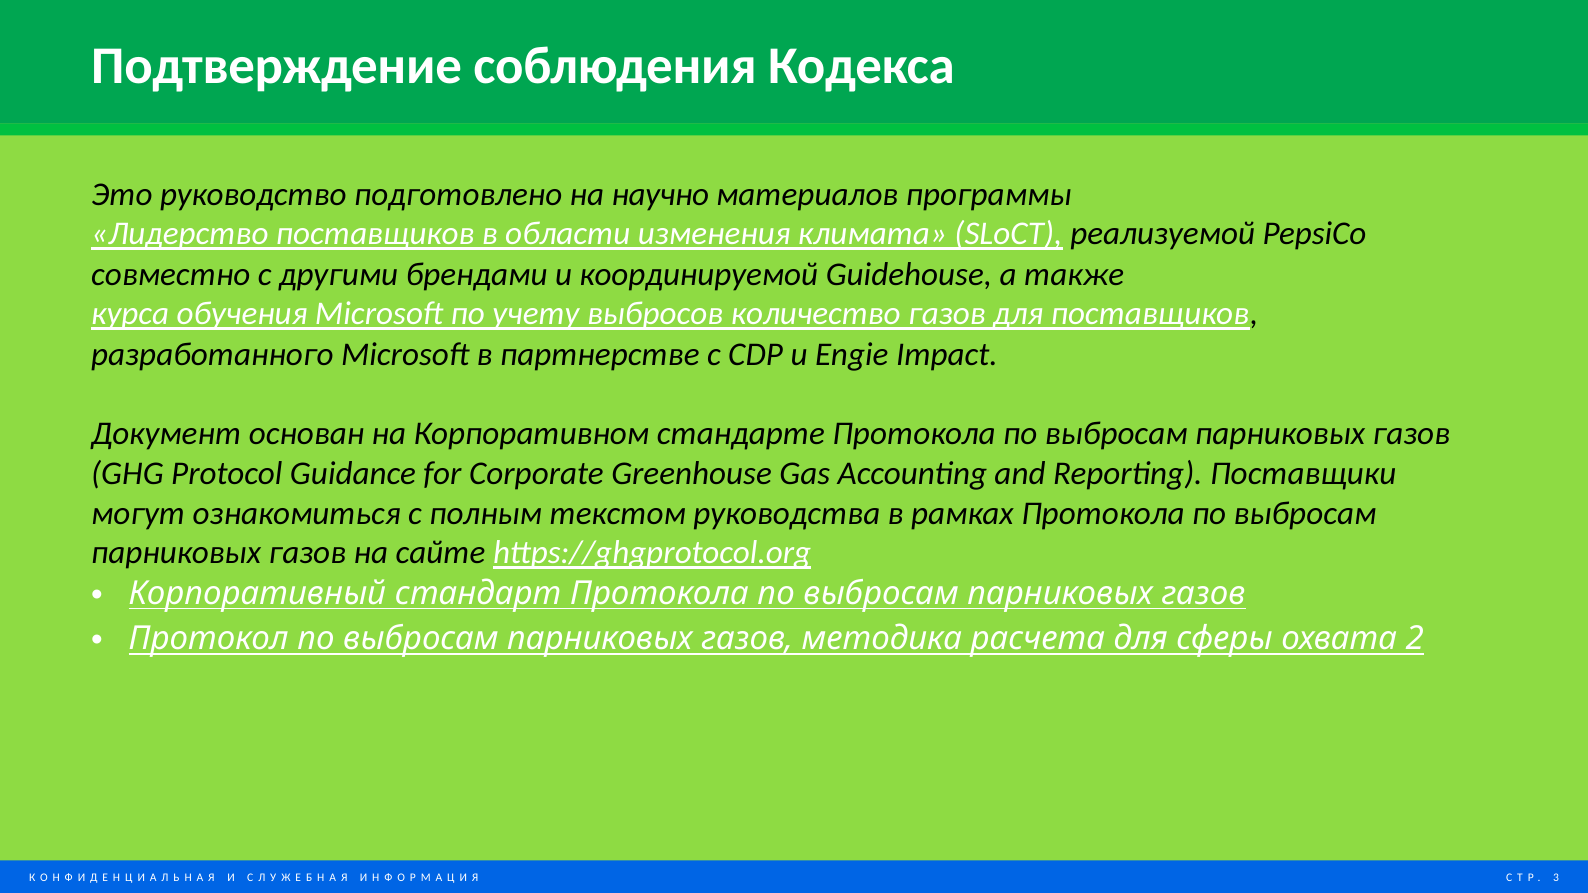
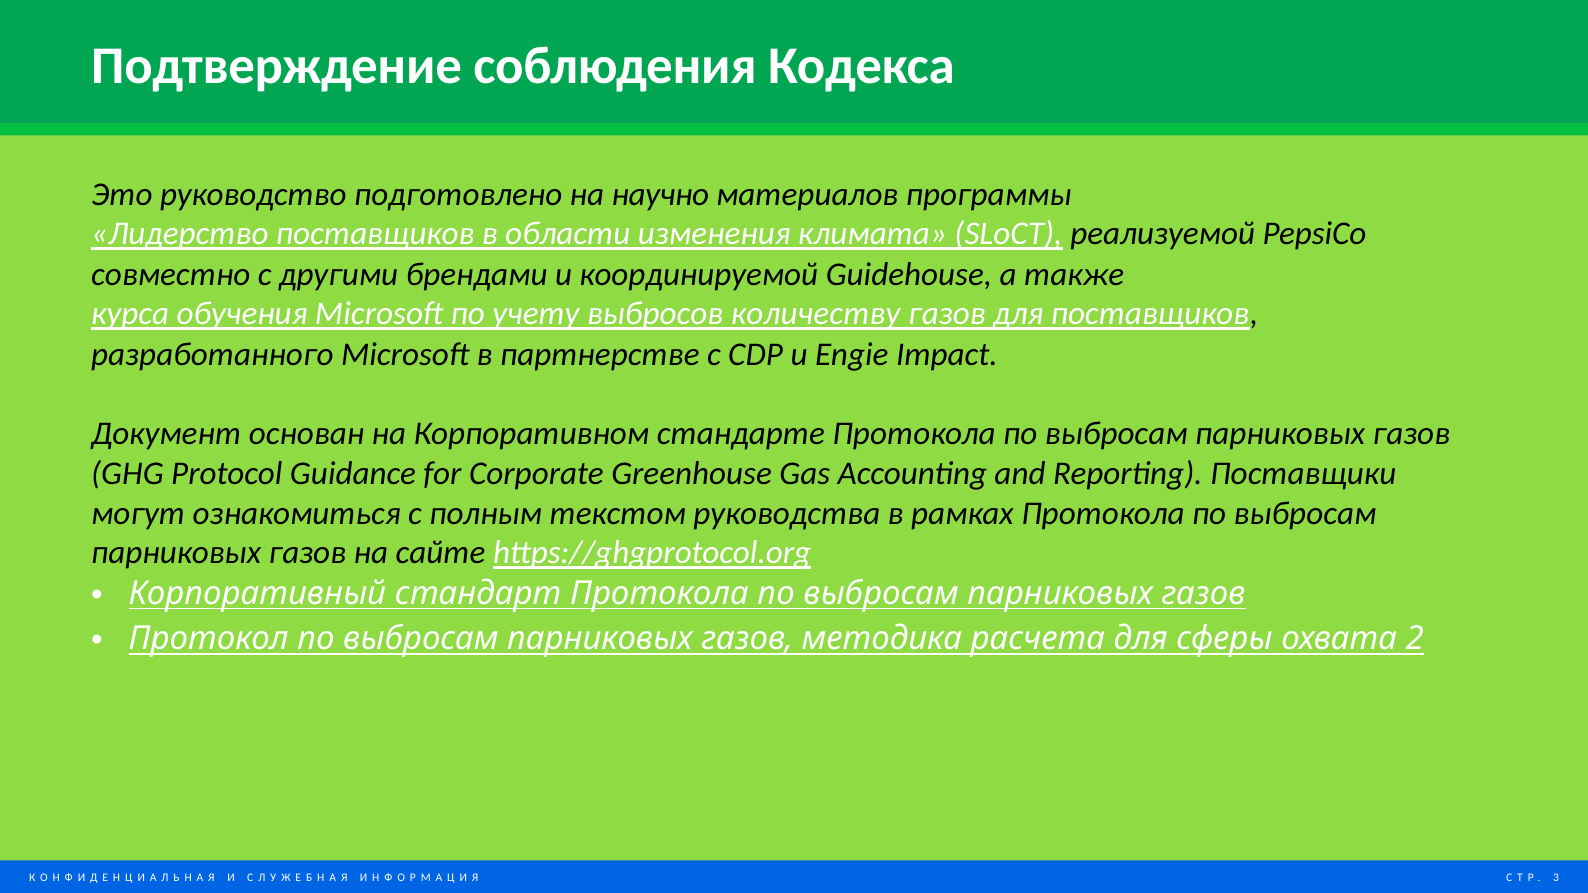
количество: количество -> количеству
